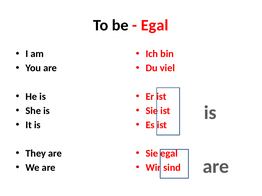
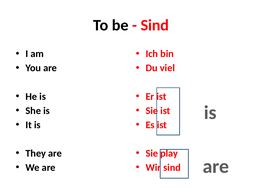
Egal at (155, 25): Egal -> Sind
Sie egal: egal -> play
